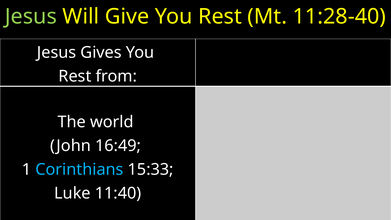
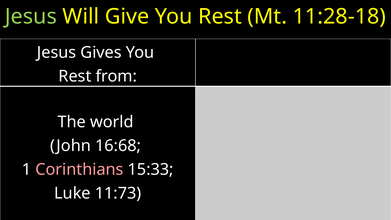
11:28-40: 11:28-40 -> 11:28-18
16:49: 16:49 -> 16:68
Corinthians colour: light blue -> pink
11:40: 11:40 -> 11:73
